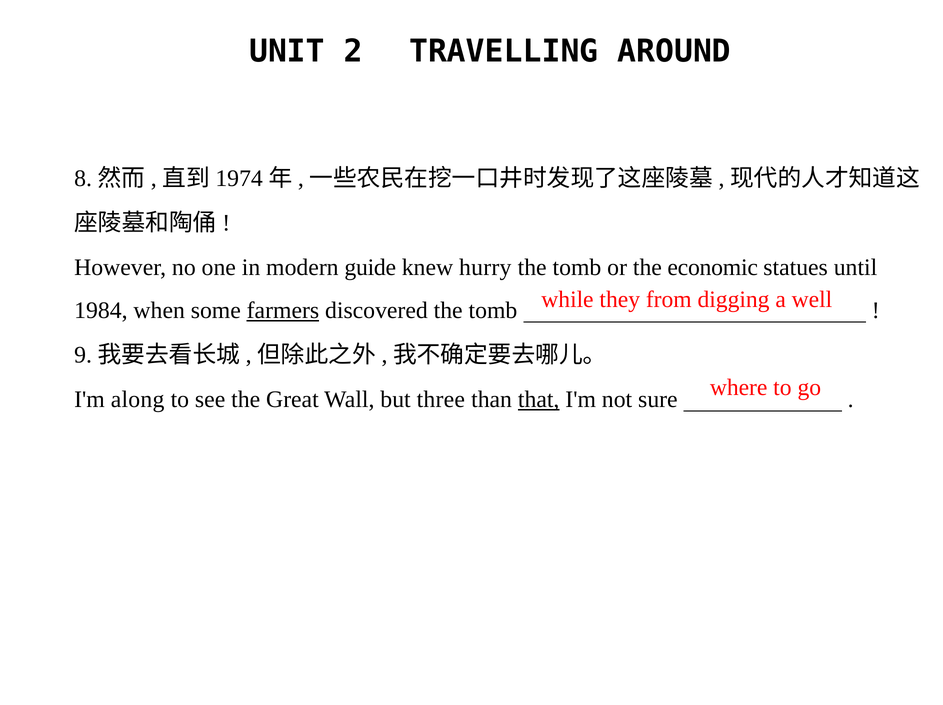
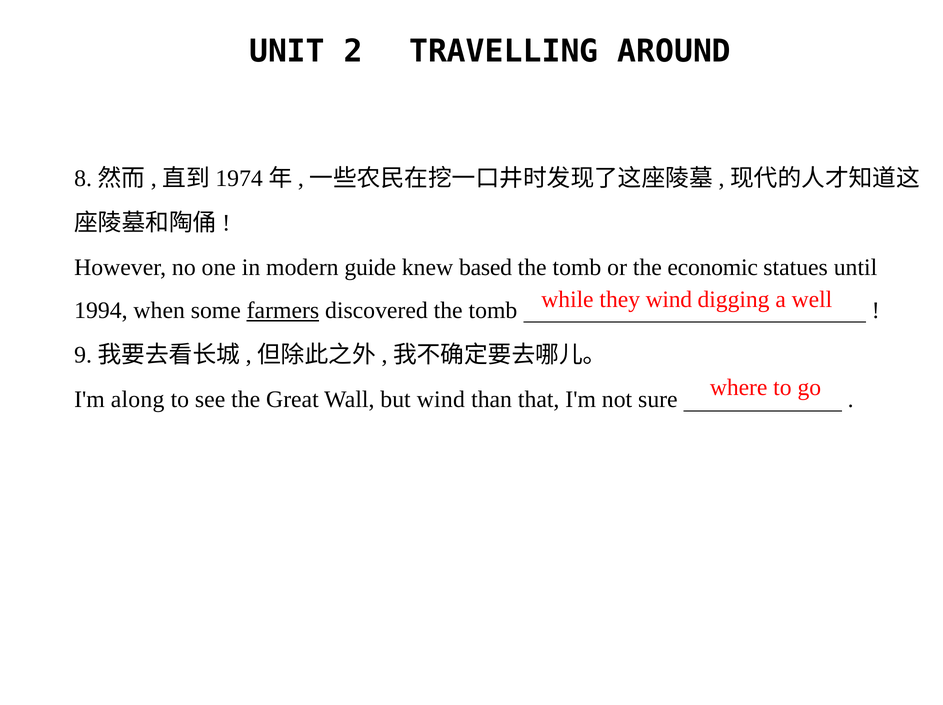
hurry: hurry -> based
they from: from -> wind
1984: 1984 -> 1994
but three: three -> wind
that underline: present -> none
